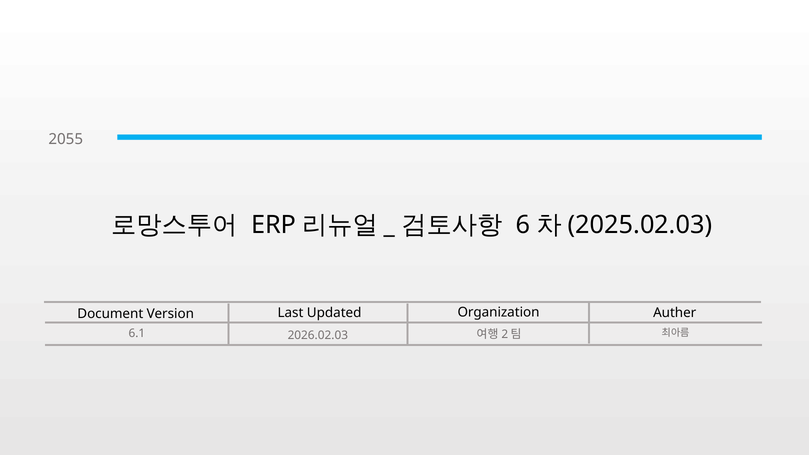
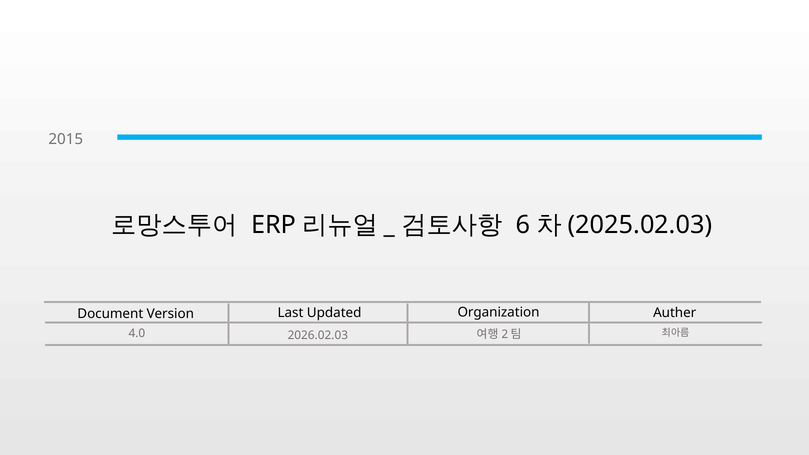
2055: 2055 -> 2015
6.1: 6.1 -> 4.0
